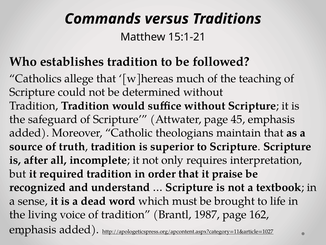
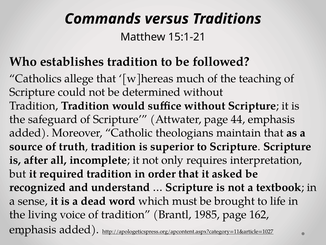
45: 45 -> 44
praise: praise -> asked
1987: 1987 -> 1985
